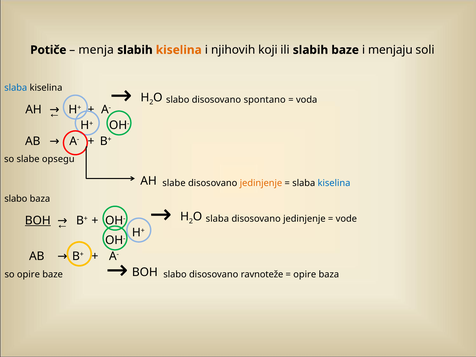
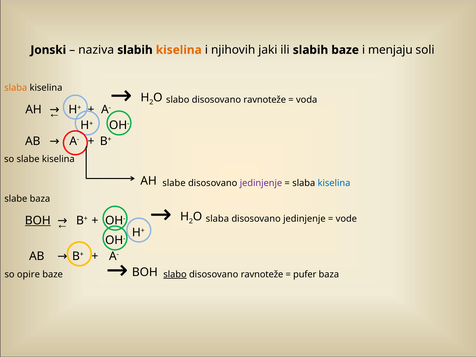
Potiče: Potiče -> Jonski
menja: menja -> naziva
koji: koji -> jaki
spontano at (265, 100): spontano -> ravnoteže
slaba at (16, 88) colour: blue -> orange
slabe opsegu: opsegu -> kiselina
jedinjenje at (261, 183) colour: orange -> purple
slabo at (16, 199): slabo -> slabe
slabo at (175, 274) underline: none -> present
opire at (305, 274): opire -> pufer
